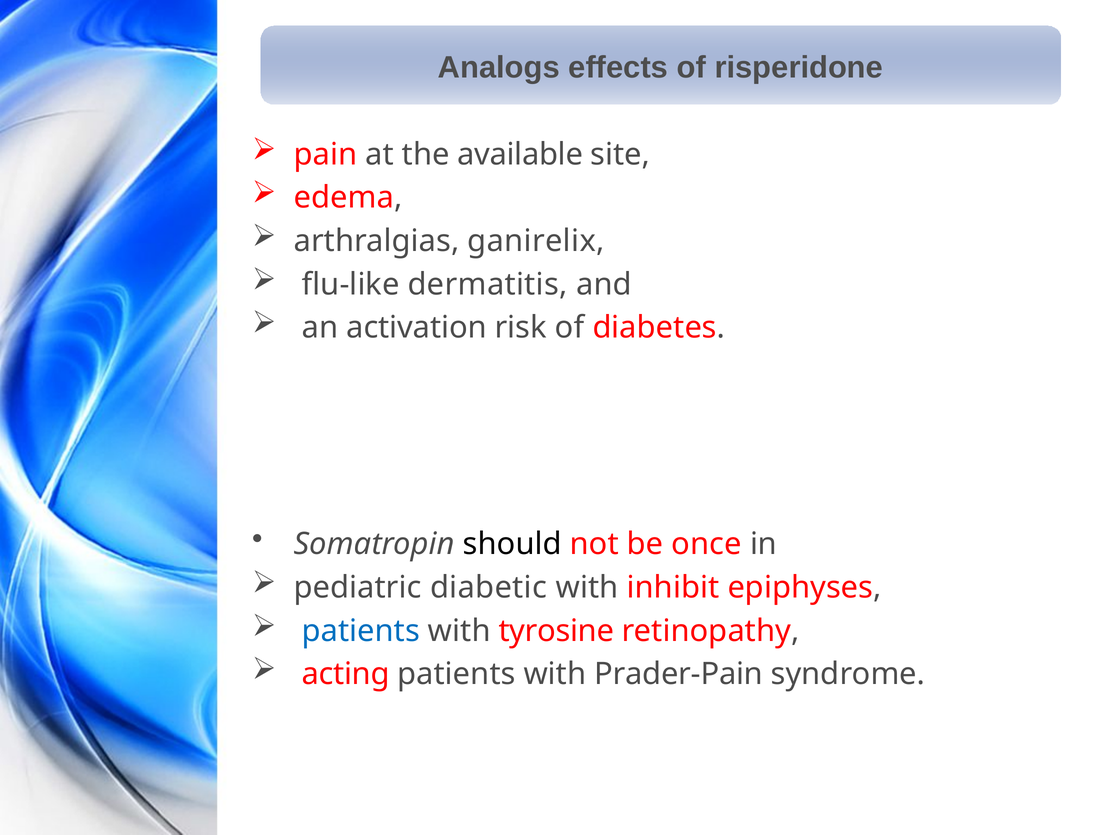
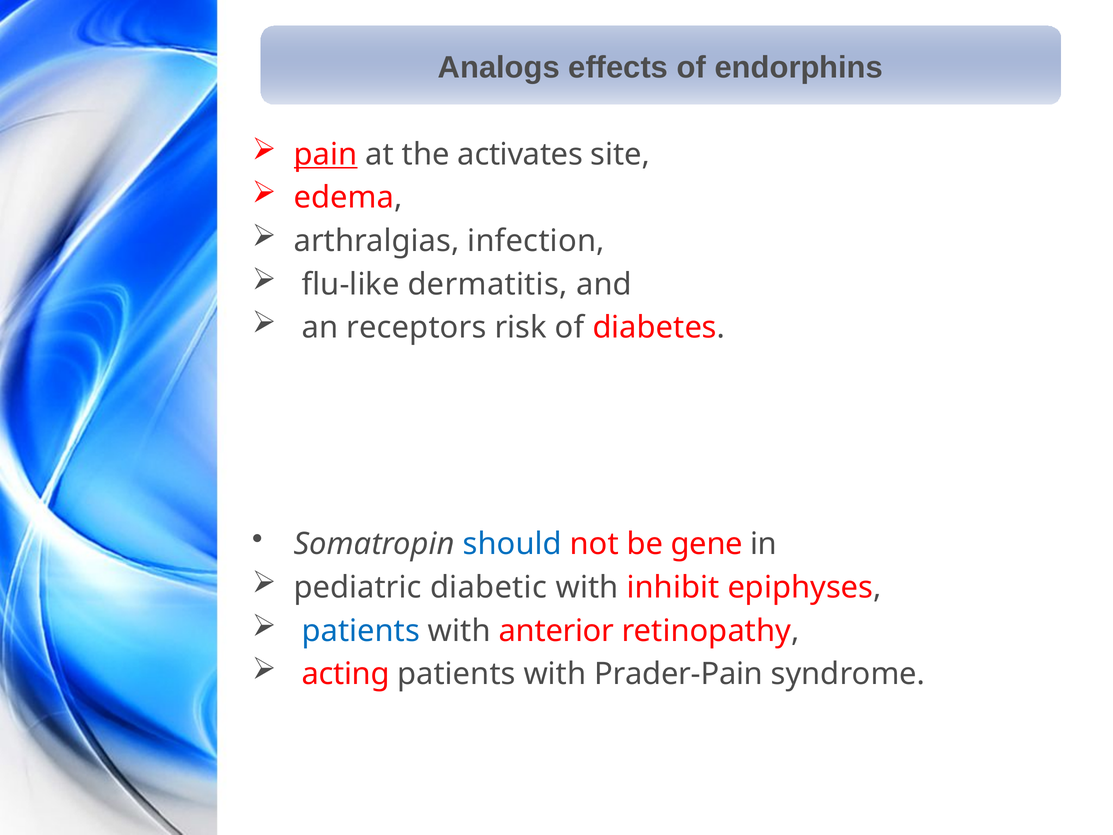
risperidone: risperidone -> endorphins
pain underline: none -> present
available: available -> activates
ganirelix: ganirelix -> infection
activation: activation -> receptors
should colour: black -> blue
once: once -> gene
tyrosine: tyrosine -> anterior
